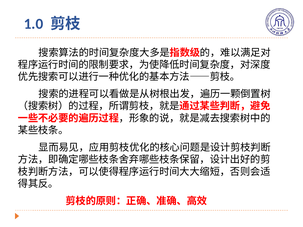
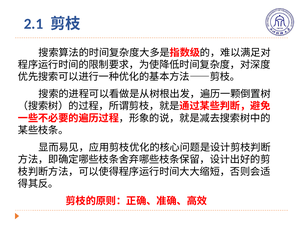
1.0: 1.0 -> 2.1
